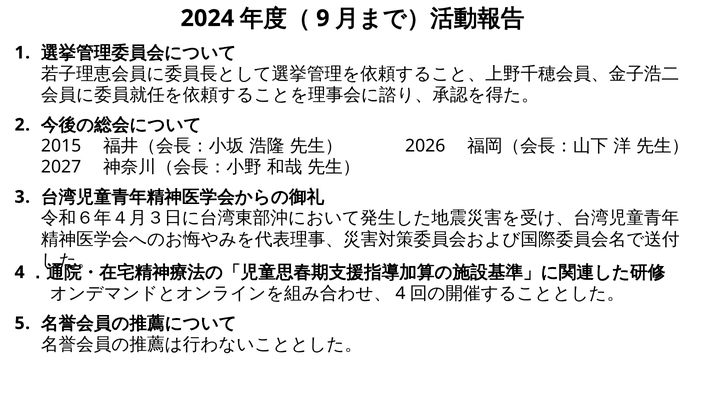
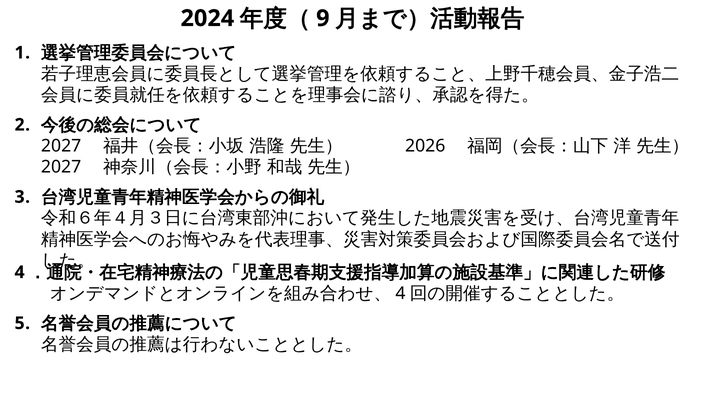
2015 at (61, 146): 2015 -> 2027
